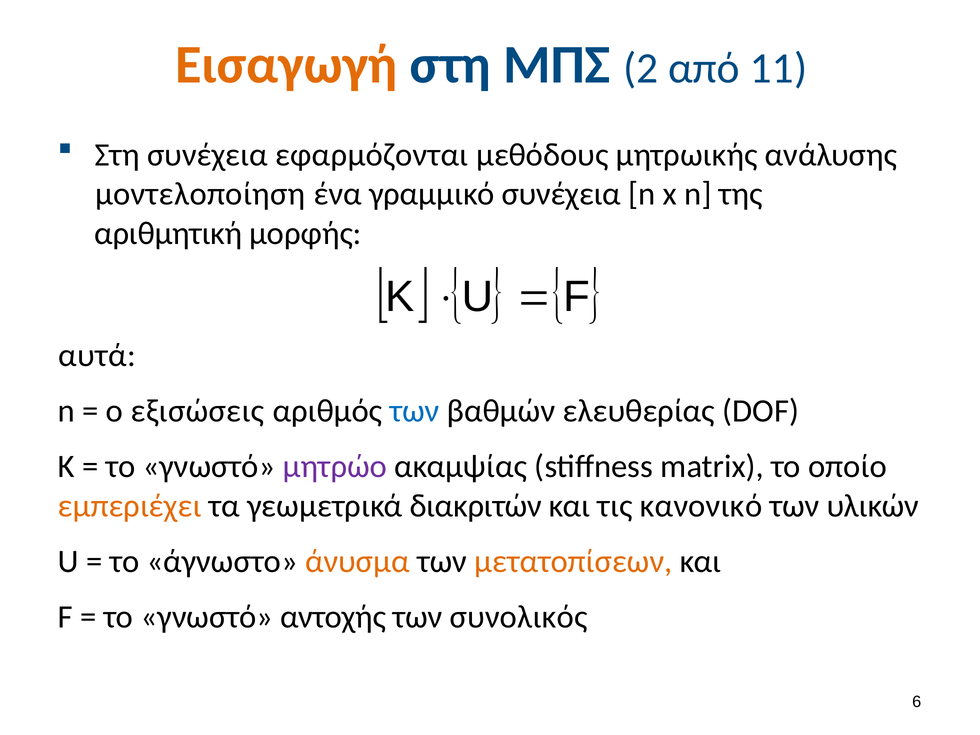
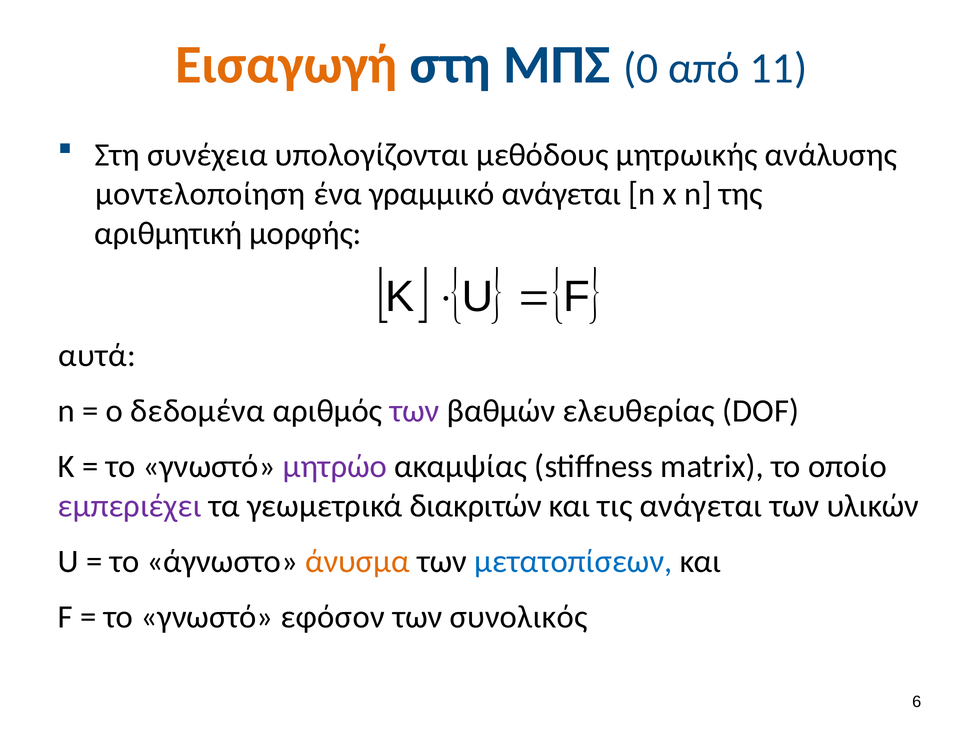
2: 2 -> 0
εφαρμόζονται: εφαρμόζονται -> υπολογίζονται
γραμμικό συνέχεια: συνέχεια -> ανάγεται
εξισώσεις: εξισώσεις -> δεδομένα
των at (414, 411) colour: blue -> purple
εμπεριέχει colour: orange -> purple
τις κανονικό: κανονικό -> ανάγεται
μετατοπίσεων colour: orange -> blue
αντοχής: αντοχής -> εφόσον
